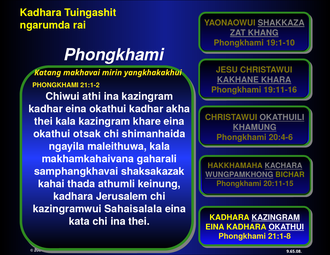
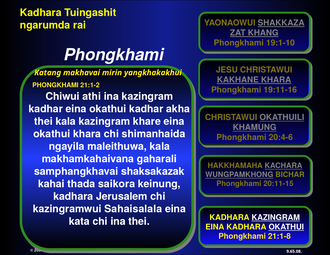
okathui otsak: otsak -> khara
athumli: athumli -> saikora
